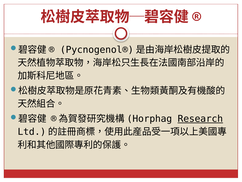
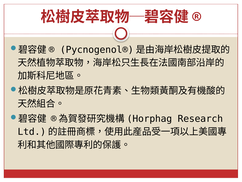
Research underline: present -> none
